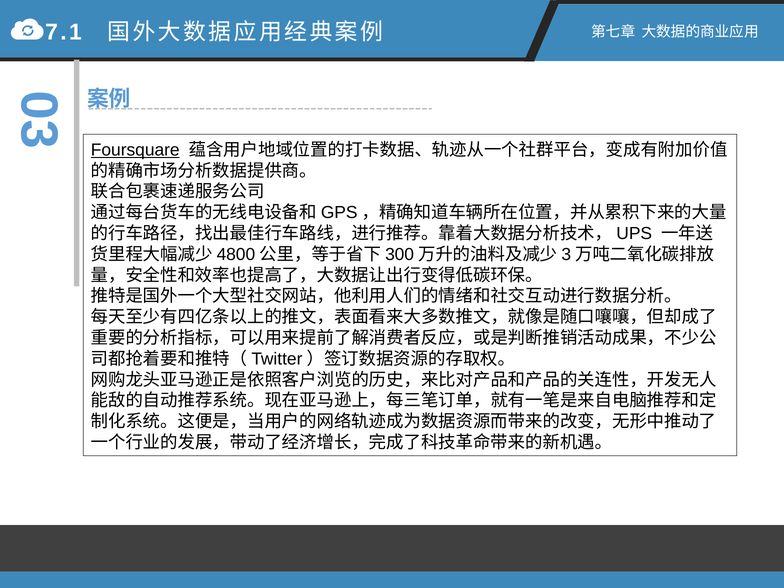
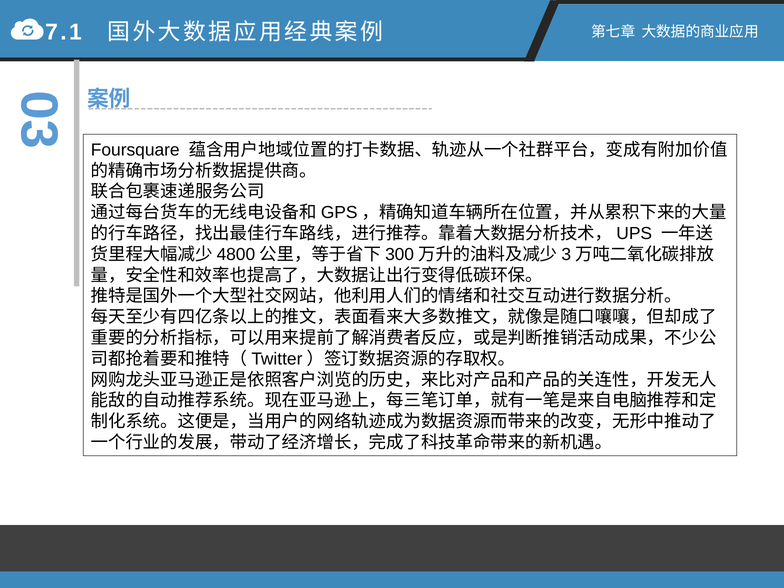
Foursquare underline: present -> none
